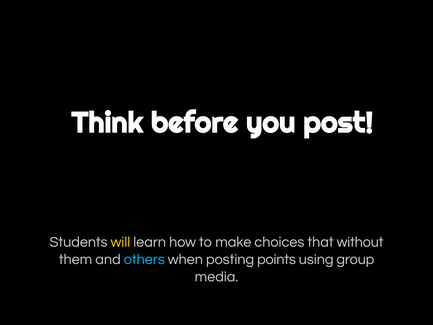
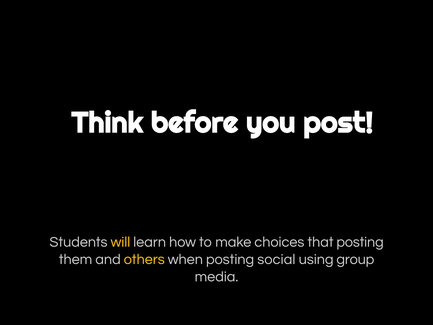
that without: without -> posting
others colour: light blue -> yellow
points: points -> social
